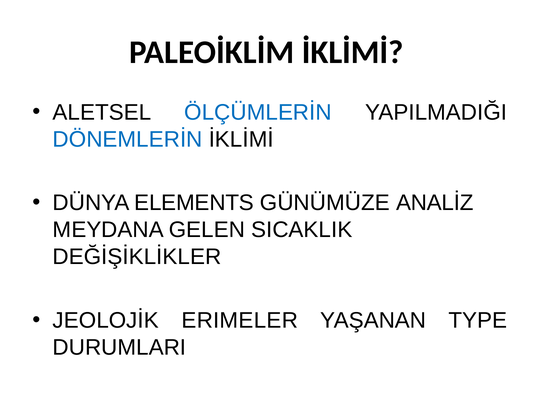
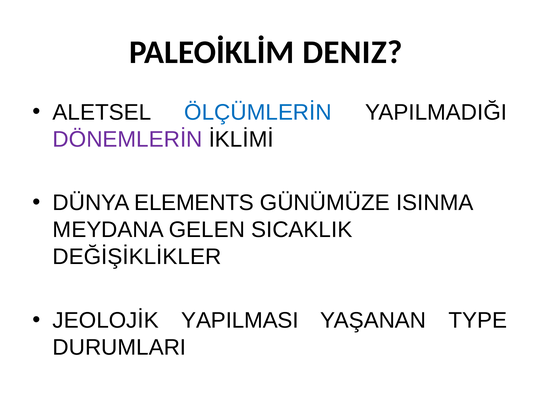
PALEOİKLİM İKLİMİ: İKLİMİ -> DENIZ
DÖNEMLERİN colour: blue -> purple
ANALİZ: ANALİZ -> ISINMA
ERIMELER: ERIMELER -> YAPILMASI
